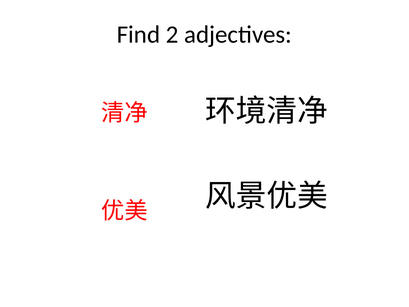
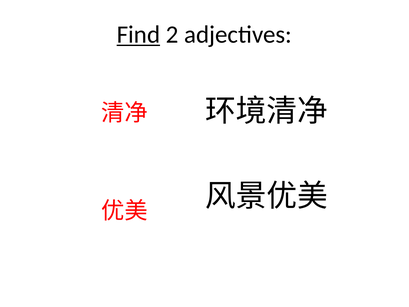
Find underline: none -> present
